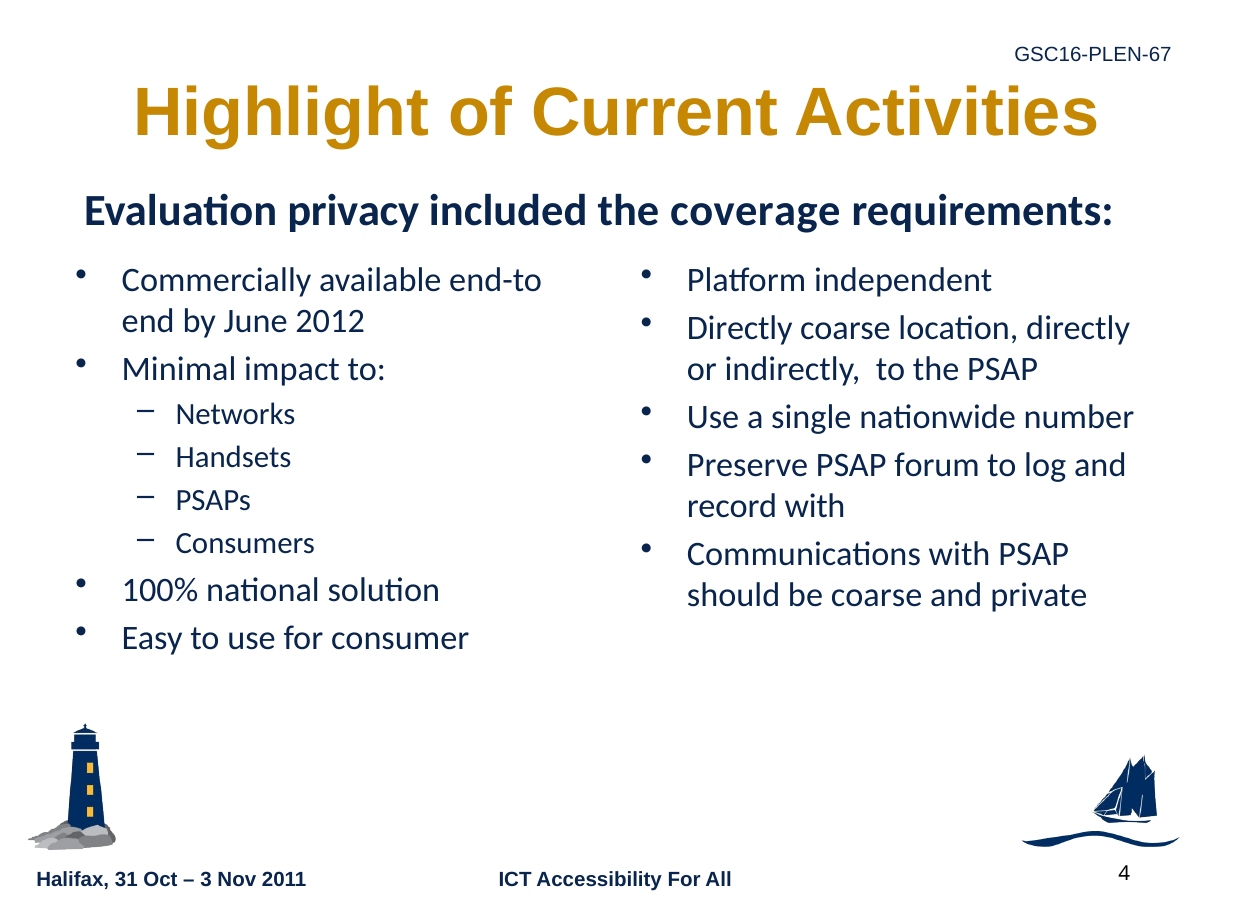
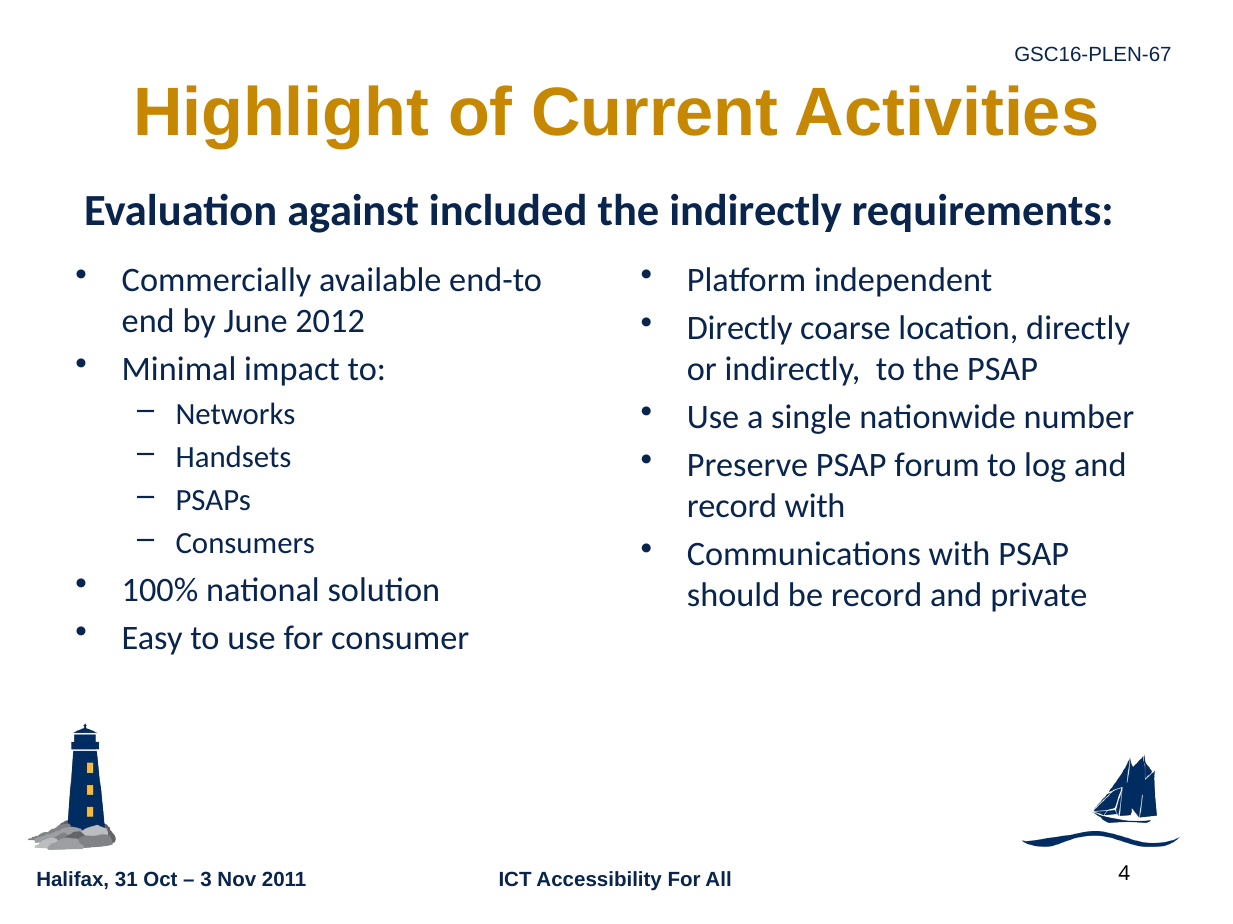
privacy: privacy -> against
the coverage: coverage -> indirectly
be coarse: coarse -> record
